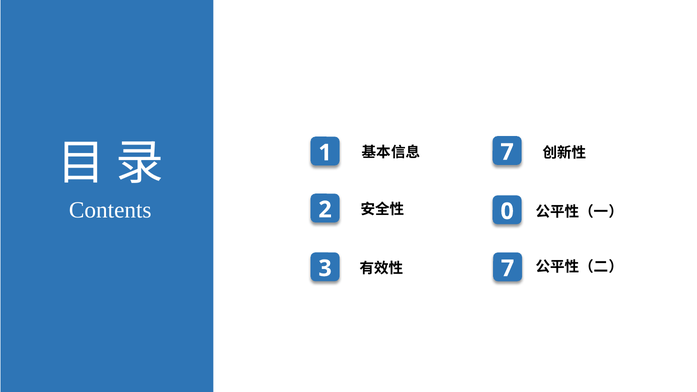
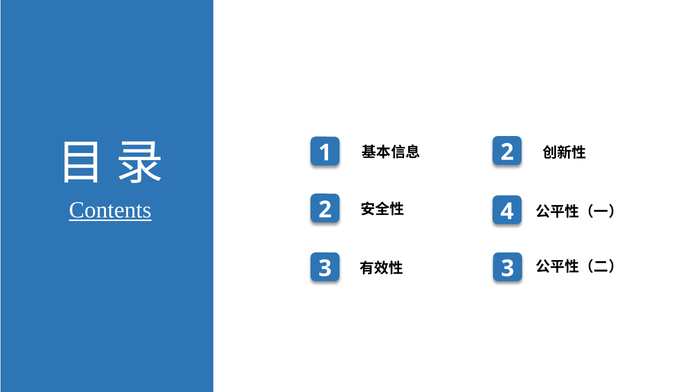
7 at (507, 152): 7 -> 2
Contents underline: none -> present
0: 0 -> 4
7 at (508, 269): 7 -> 3
